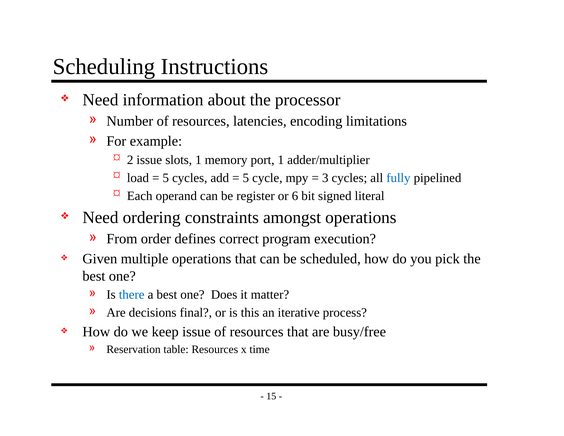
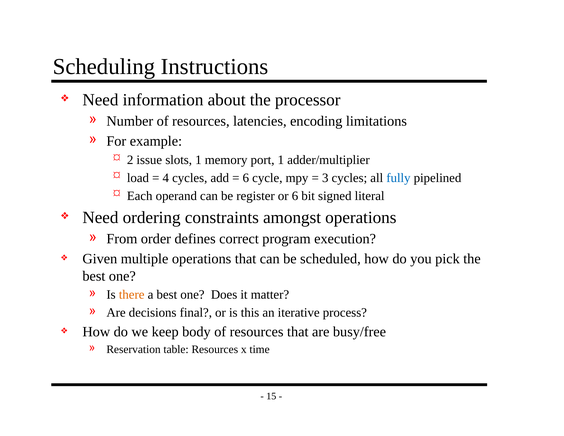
5 at (166, 178): 5 -> 4
5 at (246, 178): 5 -> 6
there colour: blue -> orange
keep issue: issue -> body
